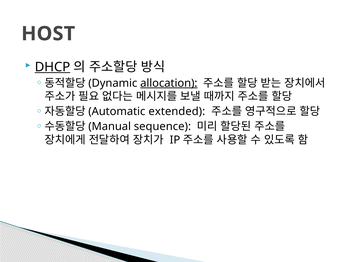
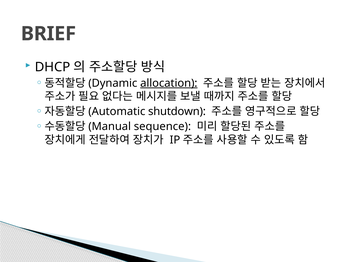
HOST: HOST -> BRIEF
DHCP underline: present -> none
extended: extended -> shutdown
